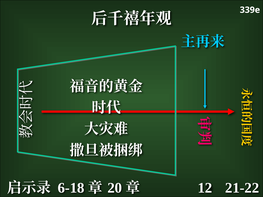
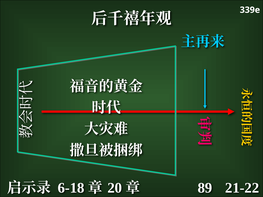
12: 12 -> 89
